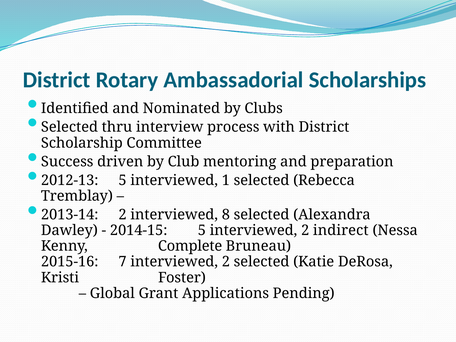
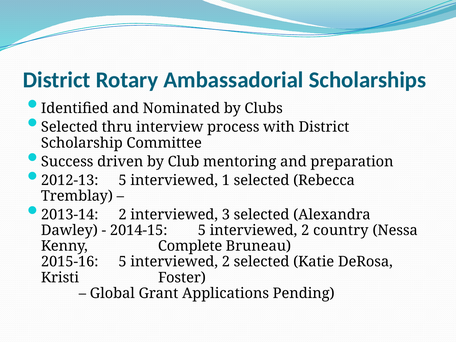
8: 8 -> 3
indirect: indirect -> country
2015-16 7: 7 -> 5
